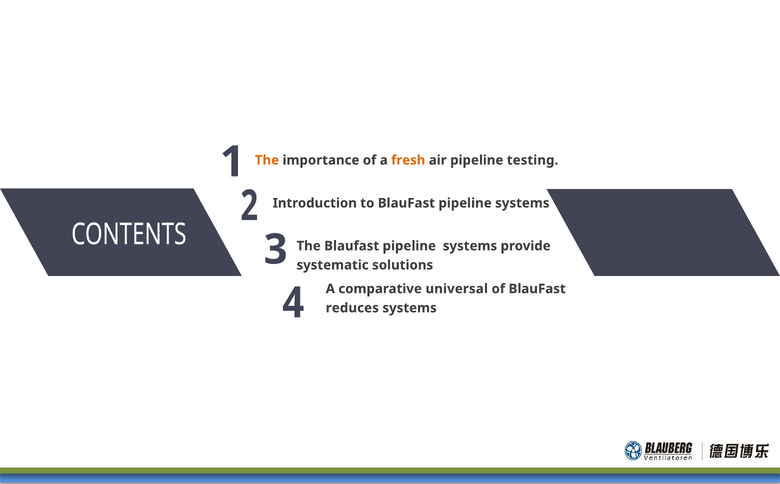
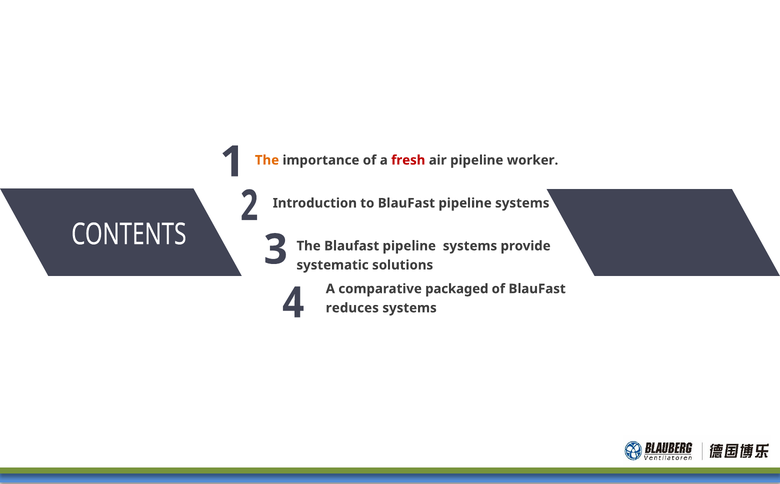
fresh colour: orange -> red
testing: testing -> worker
universal: universal -> packaged
